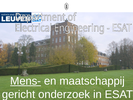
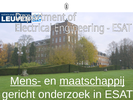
maatschappij underline: none -> present
